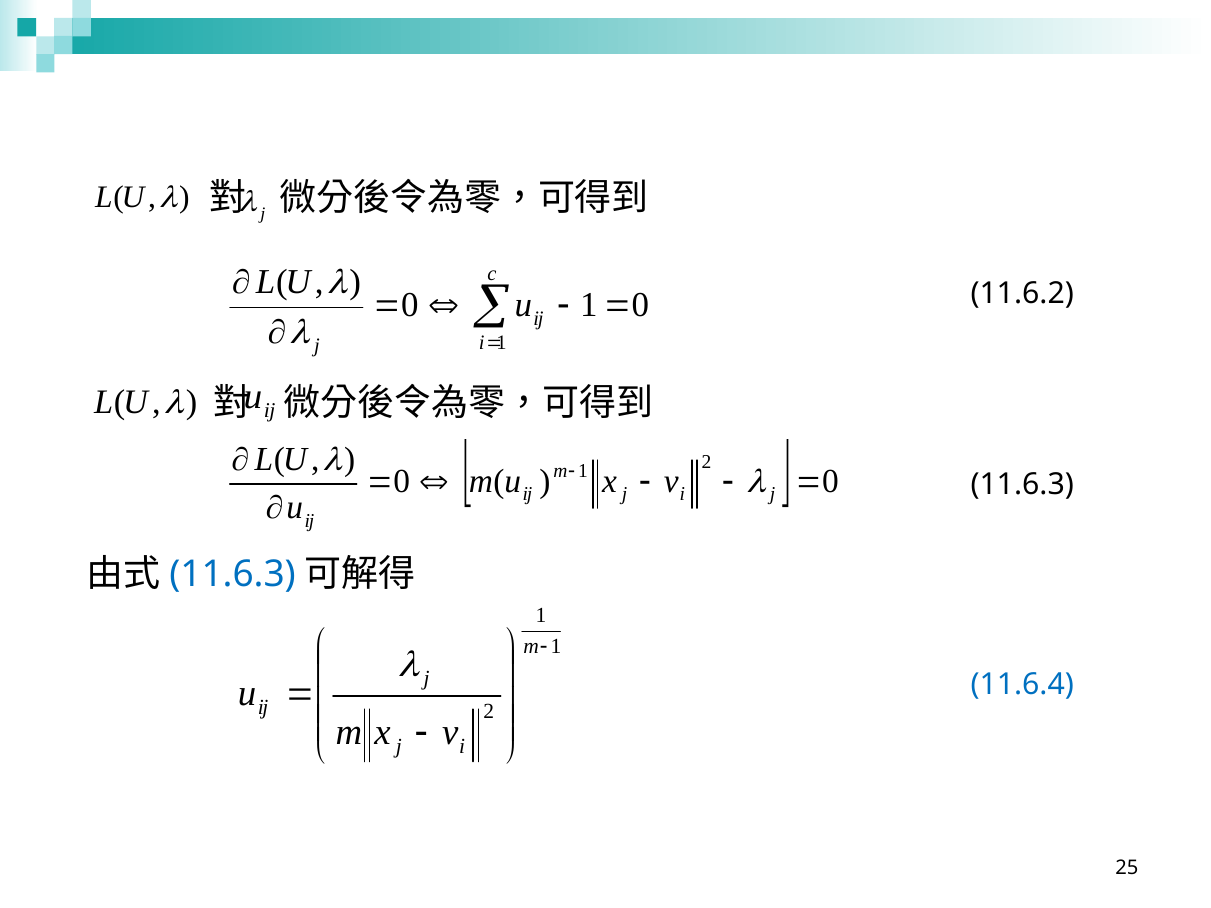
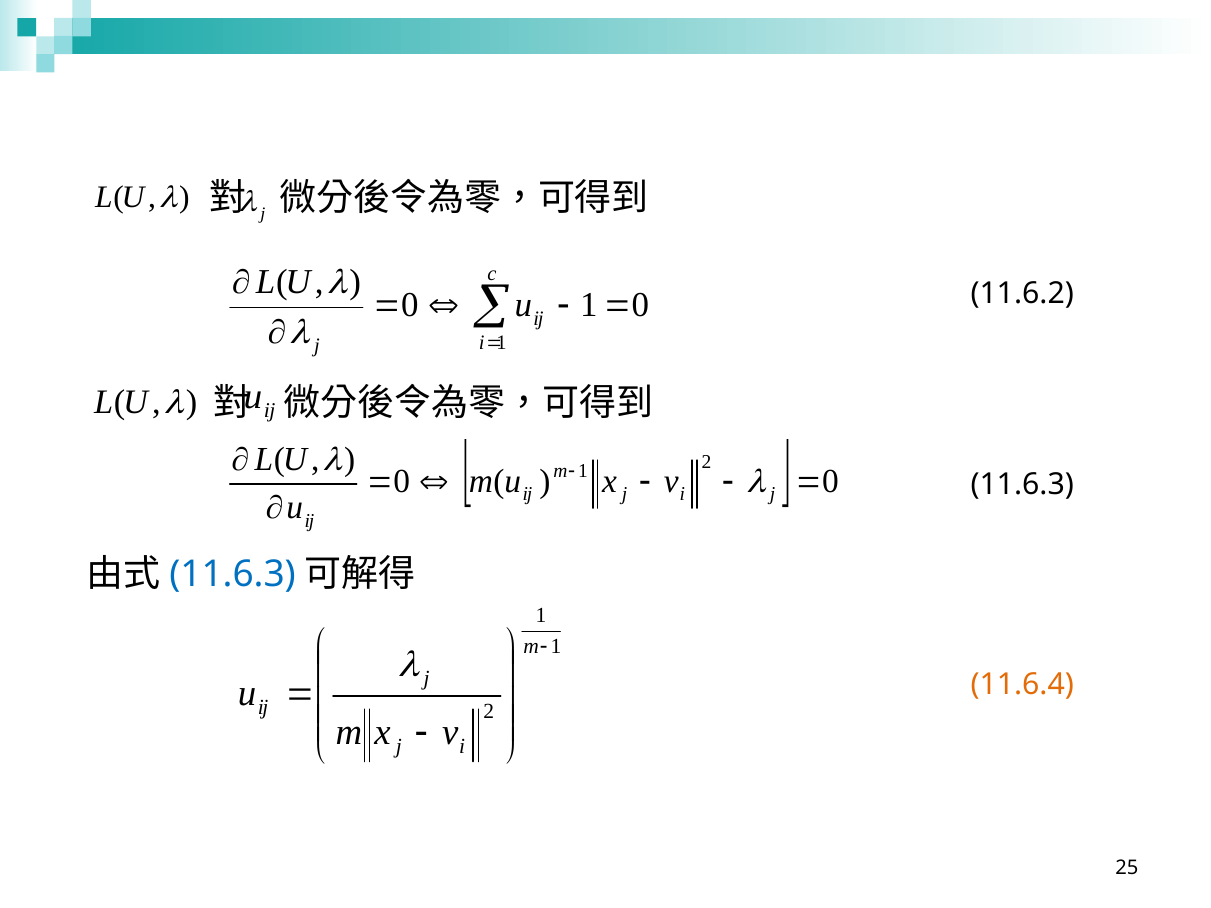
11.6.4 colour: blue -> orange
